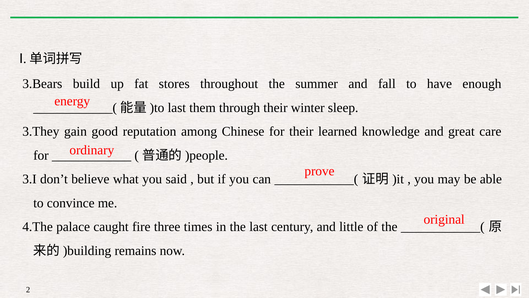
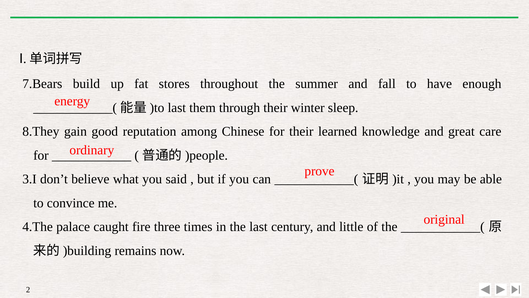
3.Bears: 3.Bears -> 7.Bears
3.They: 3.They -> 8.They
